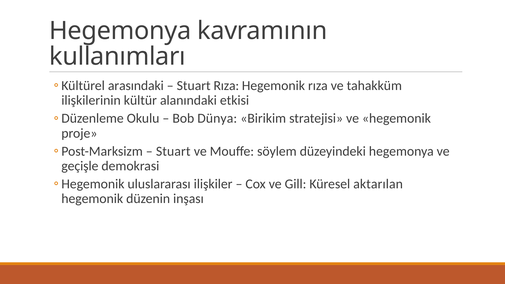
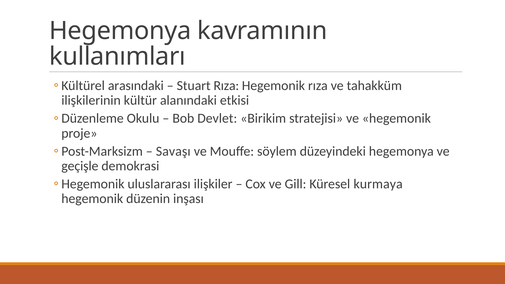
Dünya: Dünya -> Devlet
Stuart at (173, 151): Stuart -> Savaşı
aktarılan: aktarılan -> kurmaya
